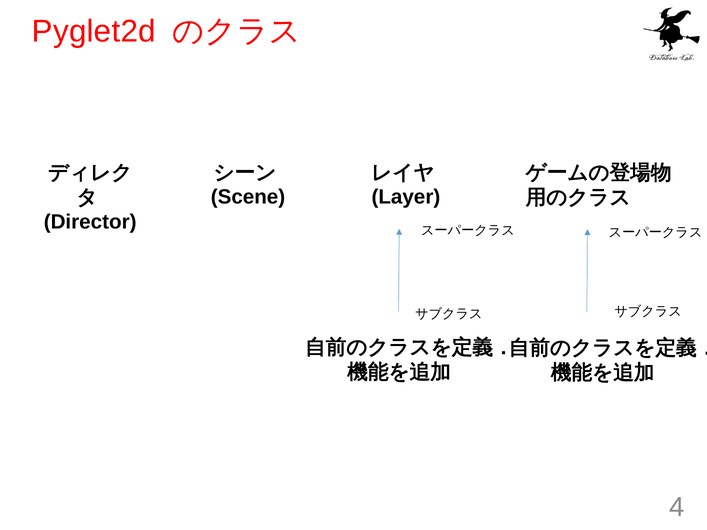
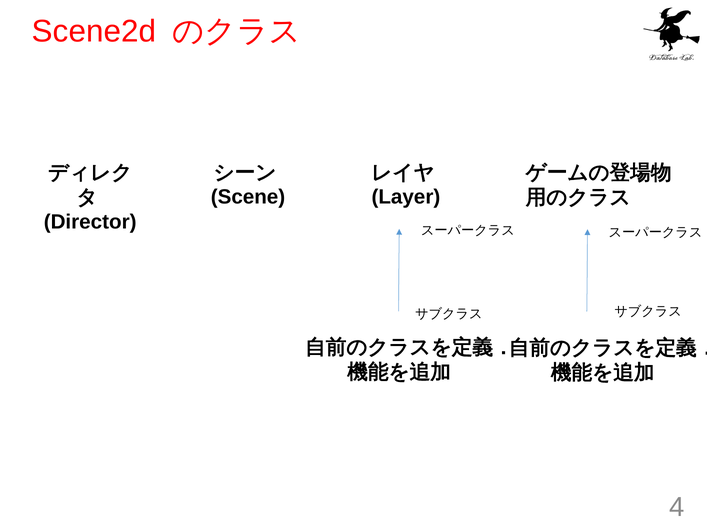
Pyglet2d: Pyglet2d -> Scene2d
